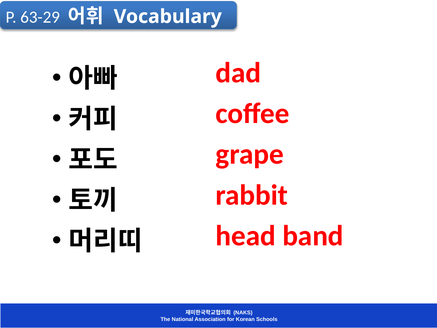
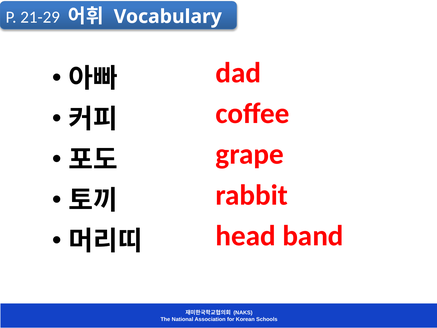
63-29: 63-29 -> 21-29
